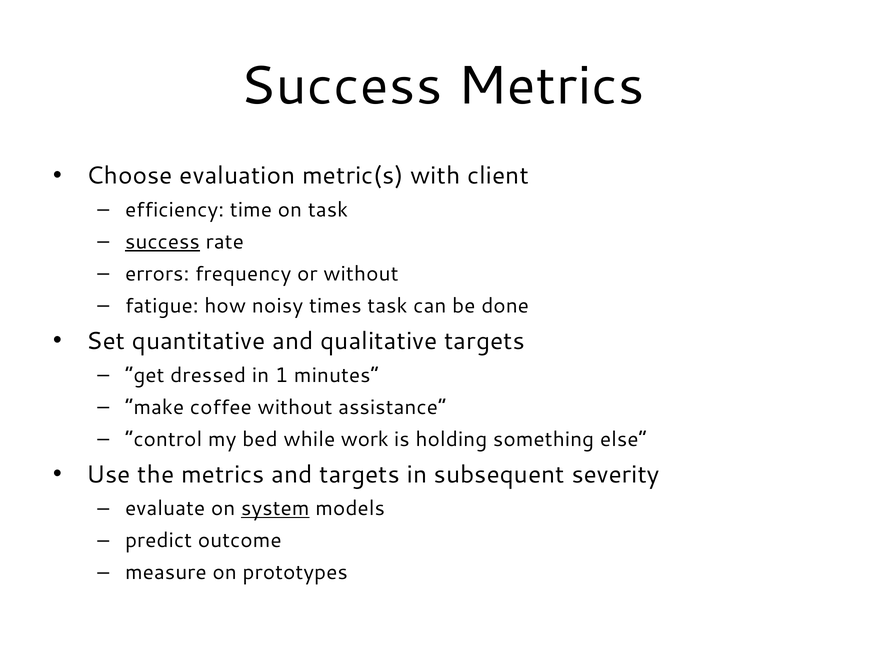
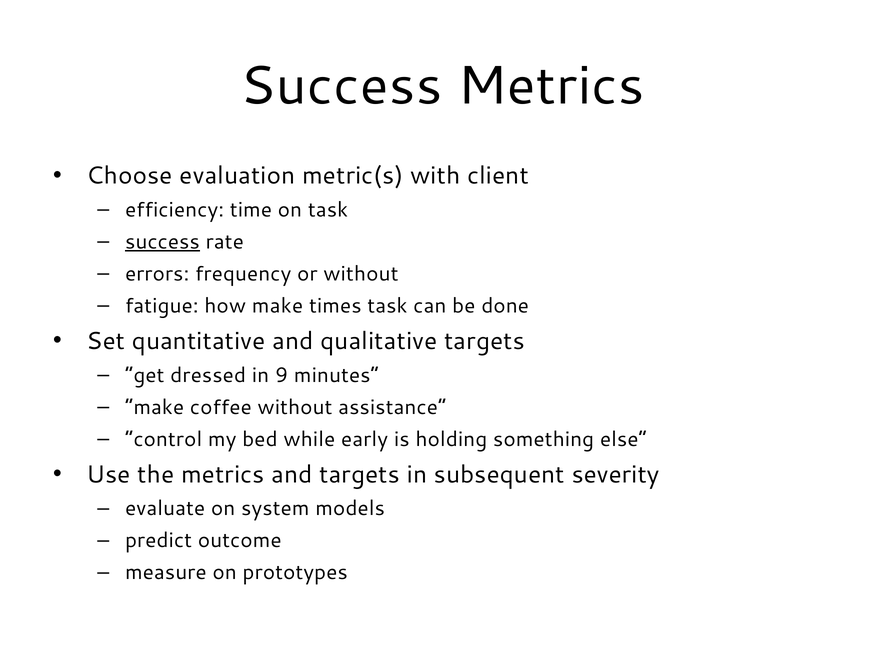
how noisy: noisy -> make
1: 1 -> 9
work: work -> early
system underline: present -> none
